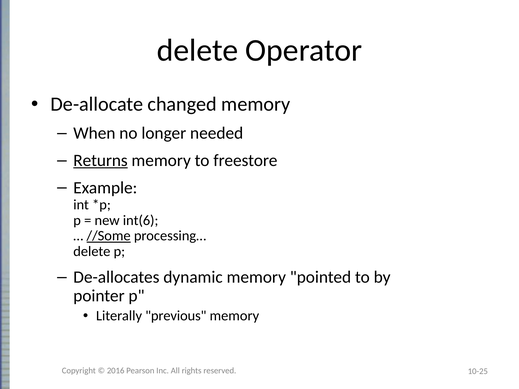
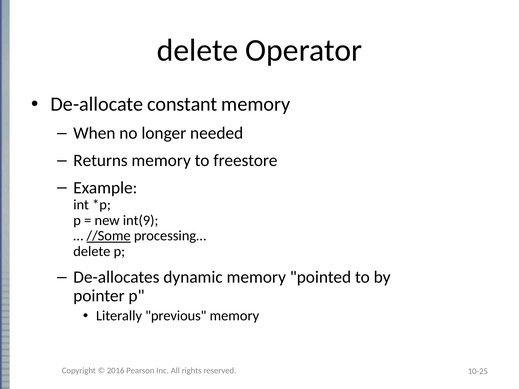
changed: changed -> constant
Returns underline: present -> none
int(6: int(6 -> int(9
